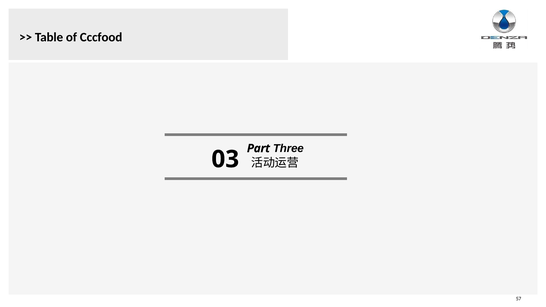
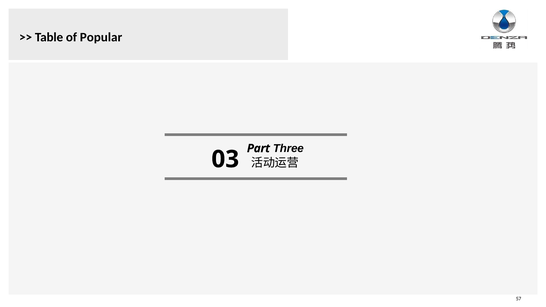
Cccfood: Cccfood -> Popular
